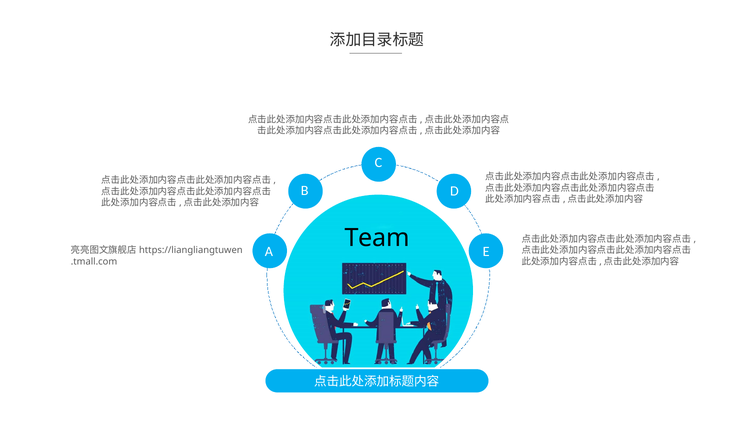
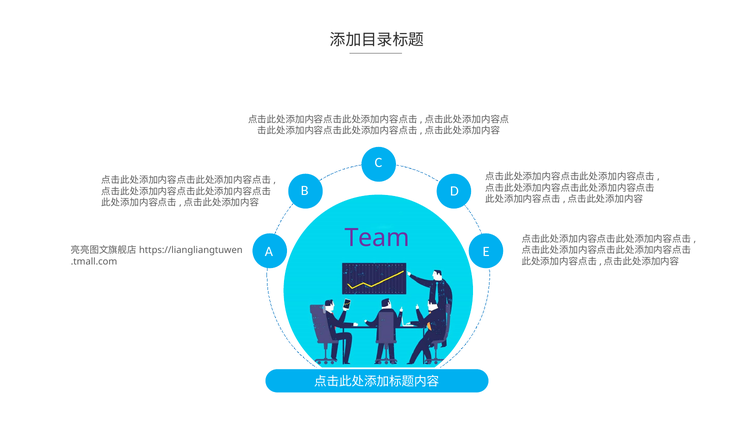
Team colour: black -> purple
